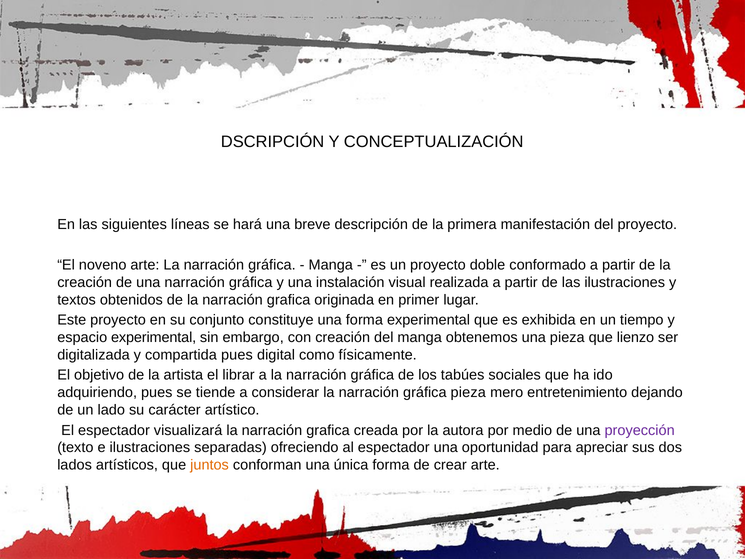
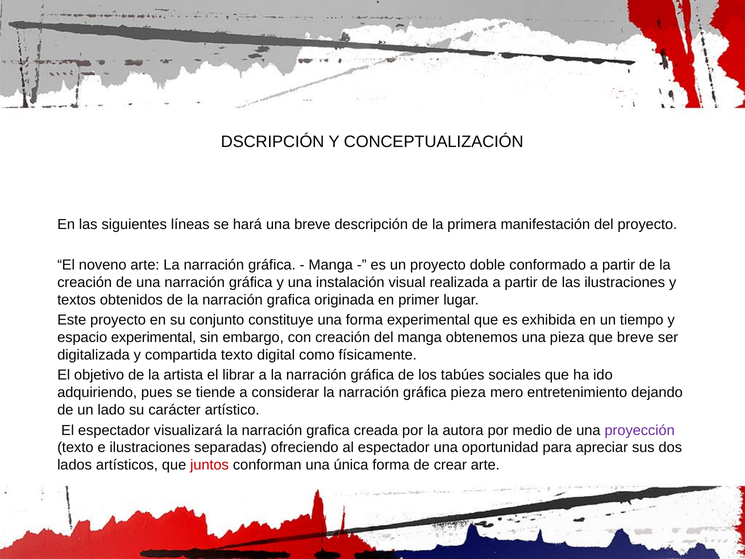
que lienzo: lienzo -> breve
compartida pues: pues -> texto
juntos colour: orange -> red
